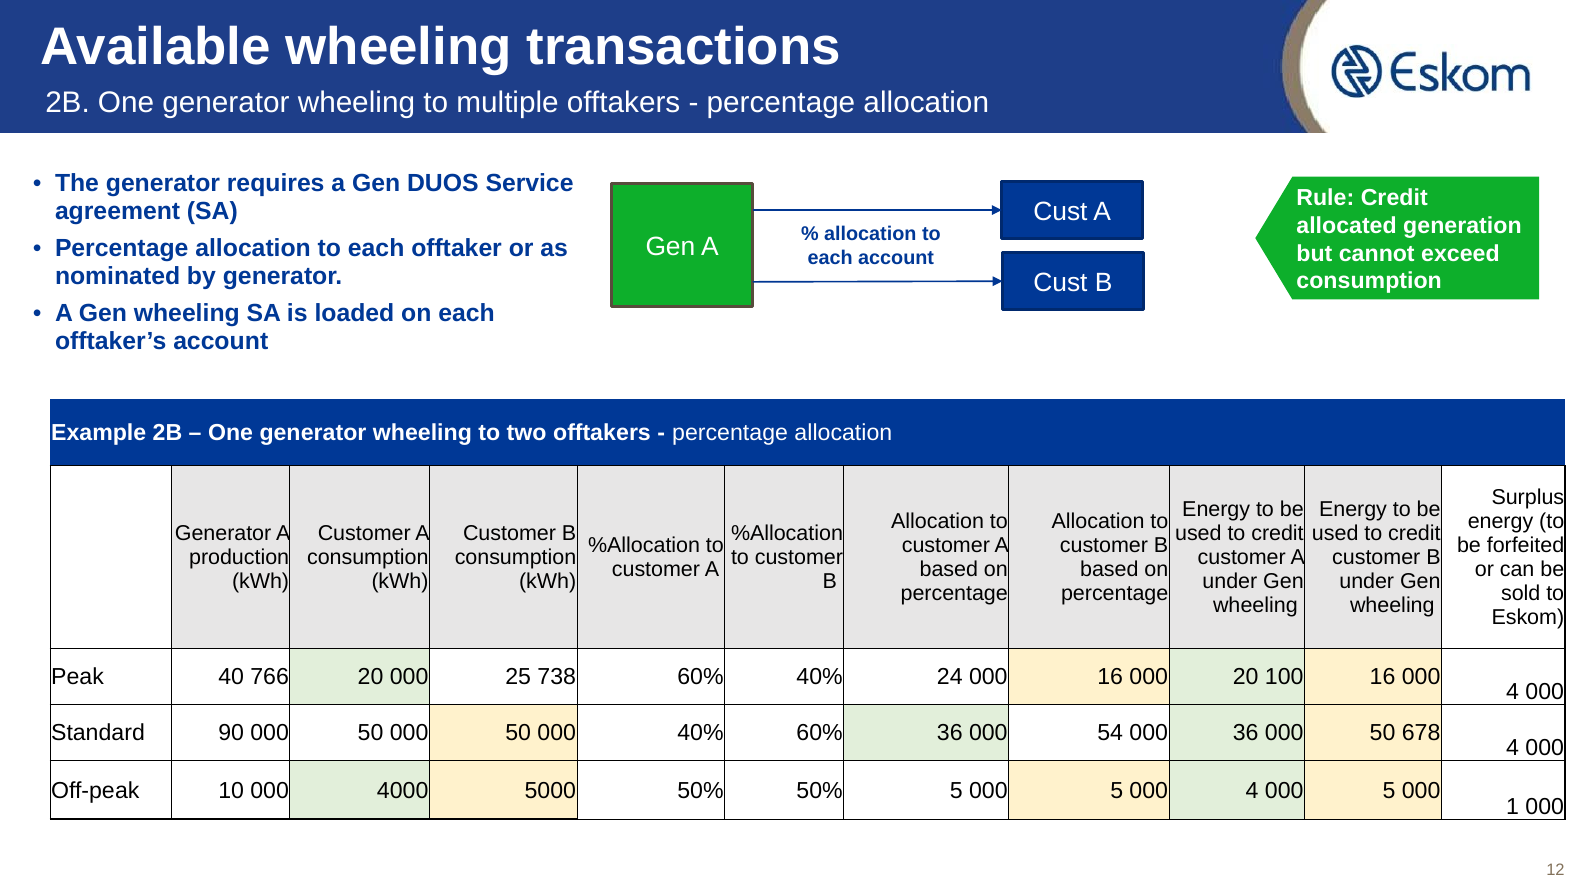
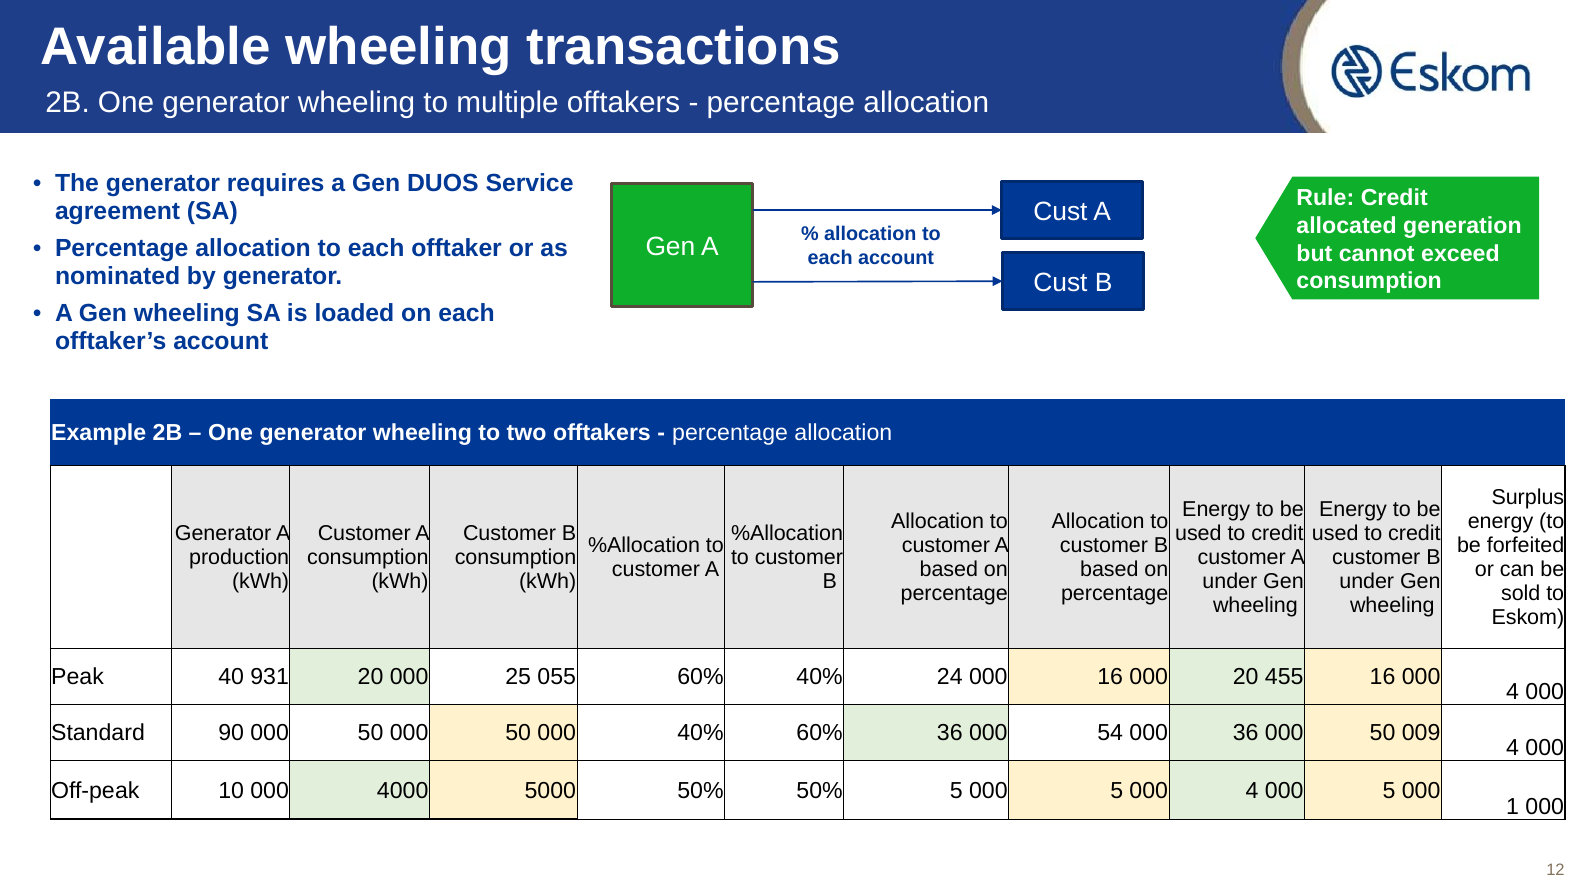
766: 766 -> 931
738: 738 -> 055
100: 100 -> 455
678: 678 -> 009
